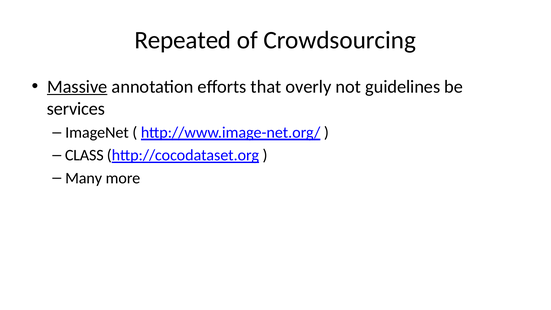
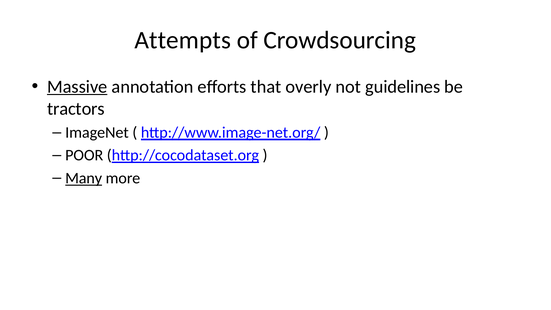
Repeated: Repeated -> Attempts
services: services -> tractors
CLASS: CLASS -> POOR
Many underline: none -> present
